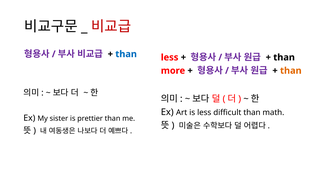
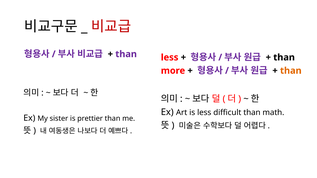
than at (126, 54) colour: blue -> purple
